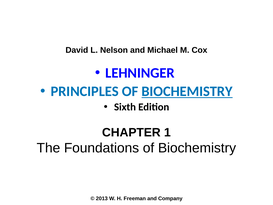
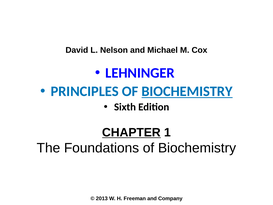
CHAPTER underline: none -> present
